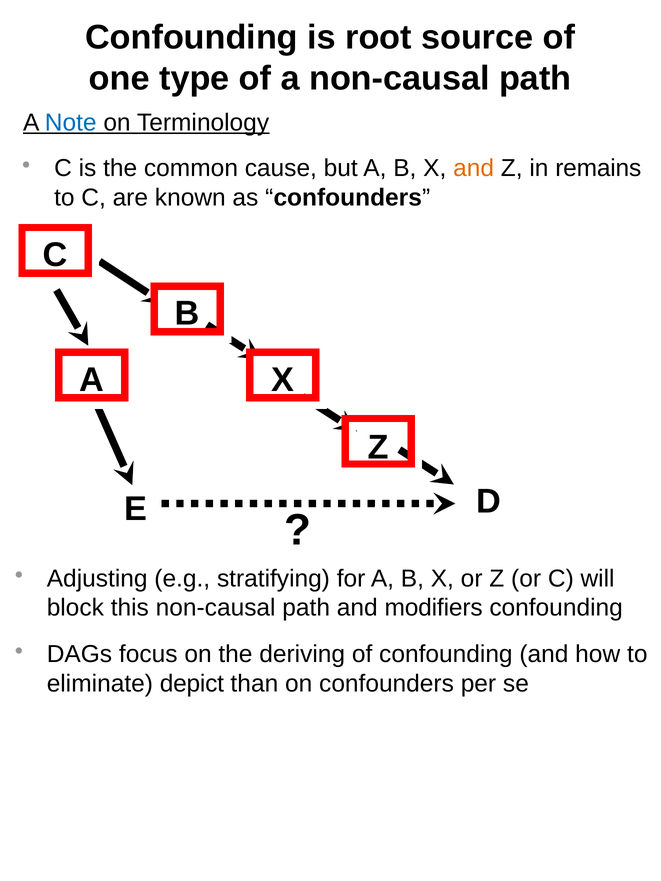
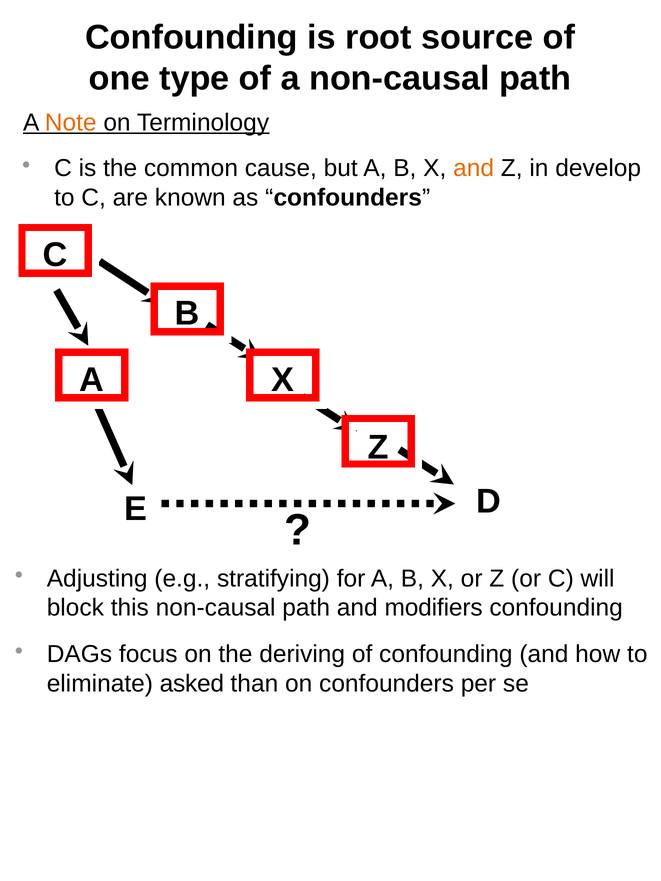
Note colour: blue -> orange
remains: remains -> develop
depict: depict -> asked
